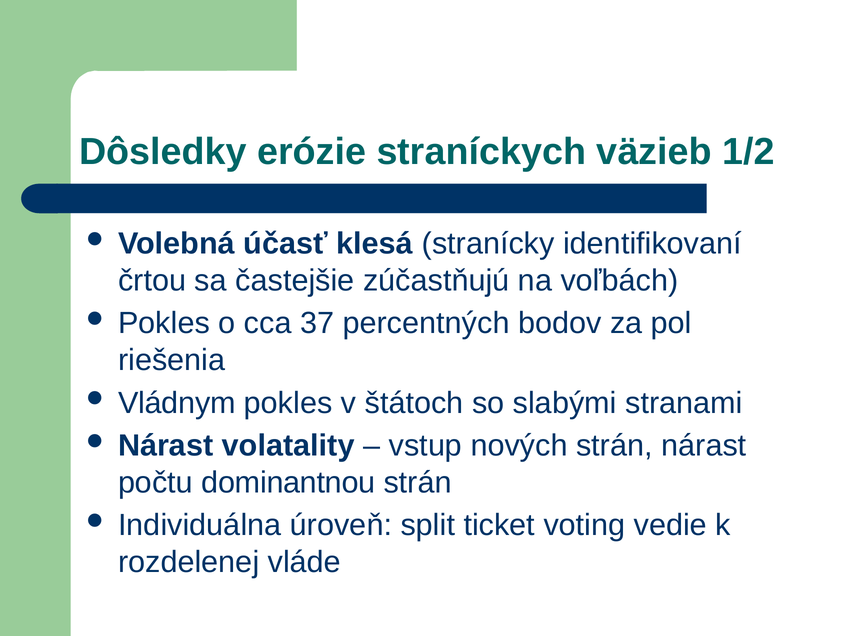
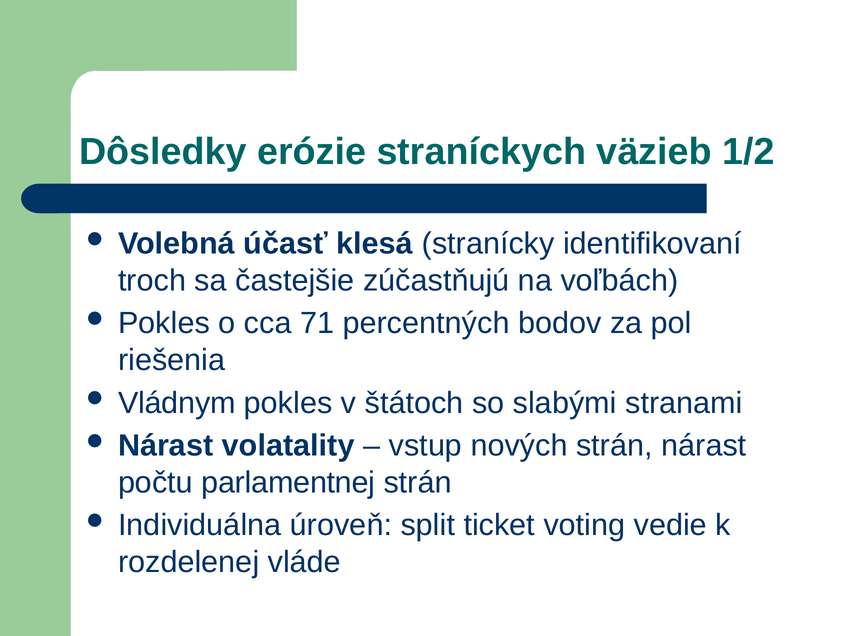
črtou: črtou -> troch
37: 37 -> 71
dominantnou: dominantnou -> parlamentnej
